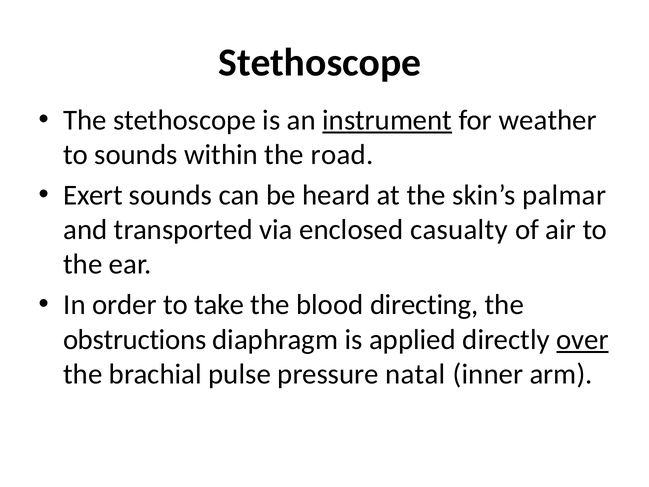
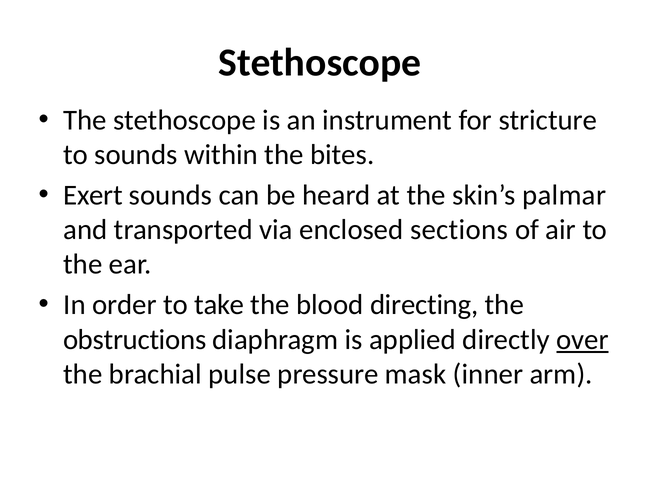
instrument underline: present -> none
weather: weather -> stricture
road: road -> bites
casualty: casualty -> sections
natal: natal -> mask
